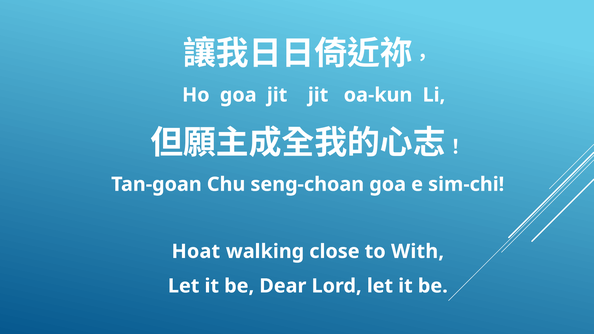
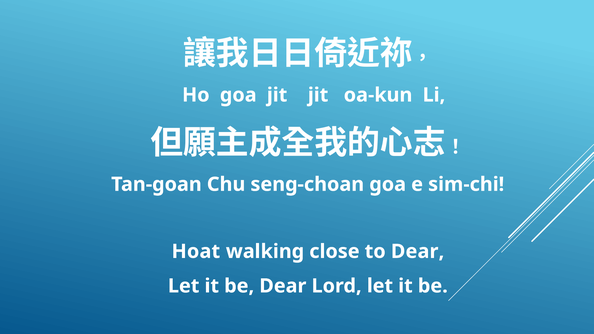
to With: With -> Dear
